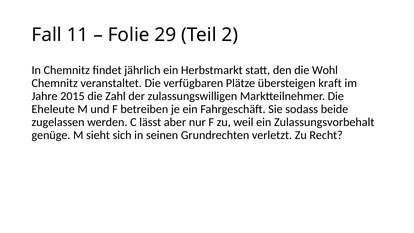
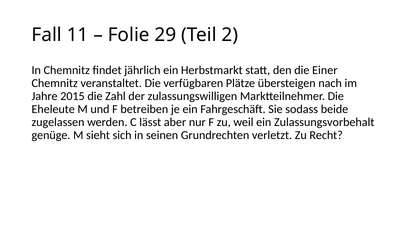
Wohl: Wohl -> Einer
kraft: kraft -> nach
